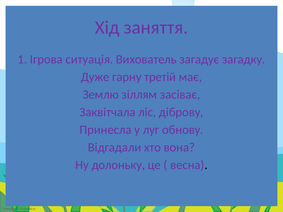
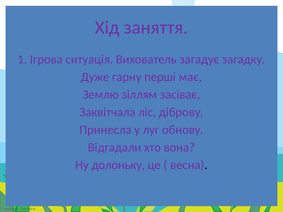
третій: третій -> перші
